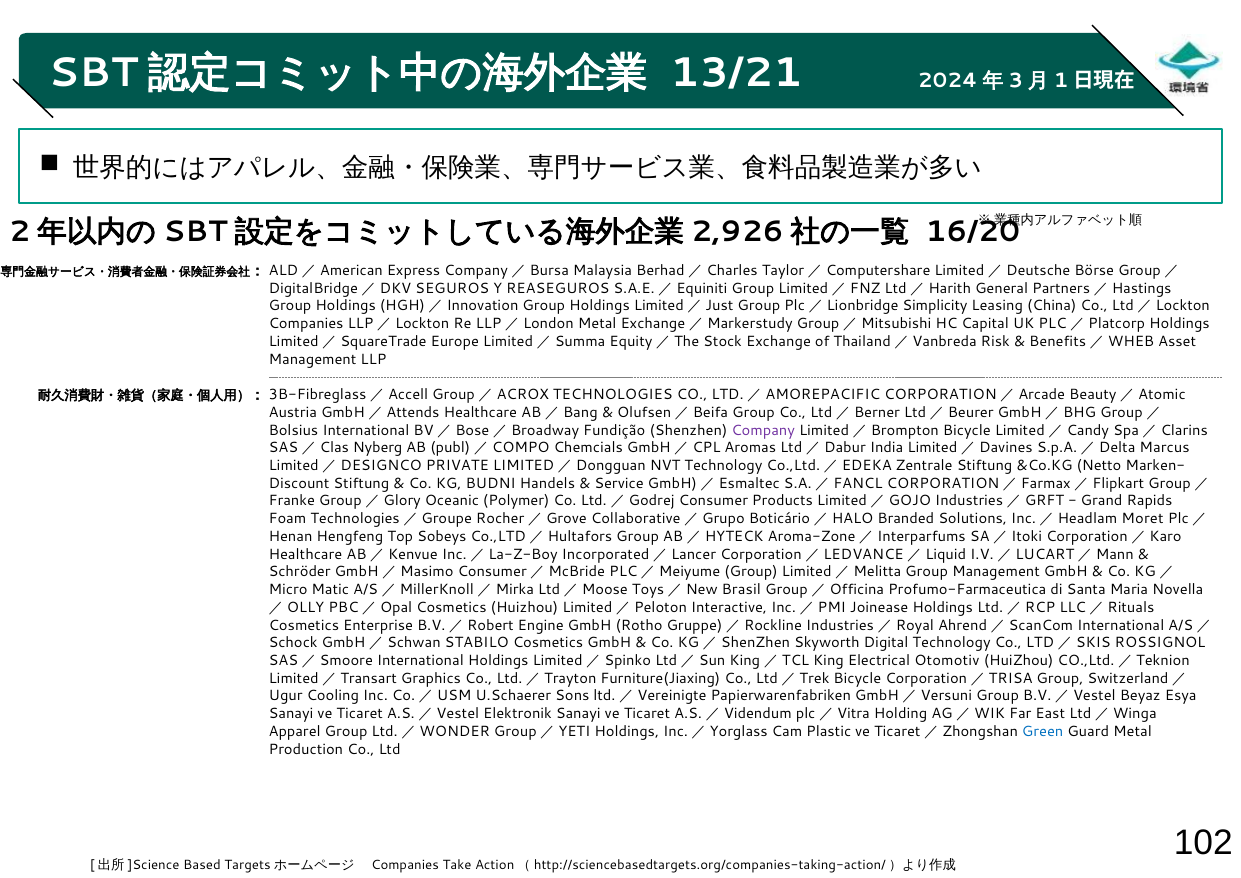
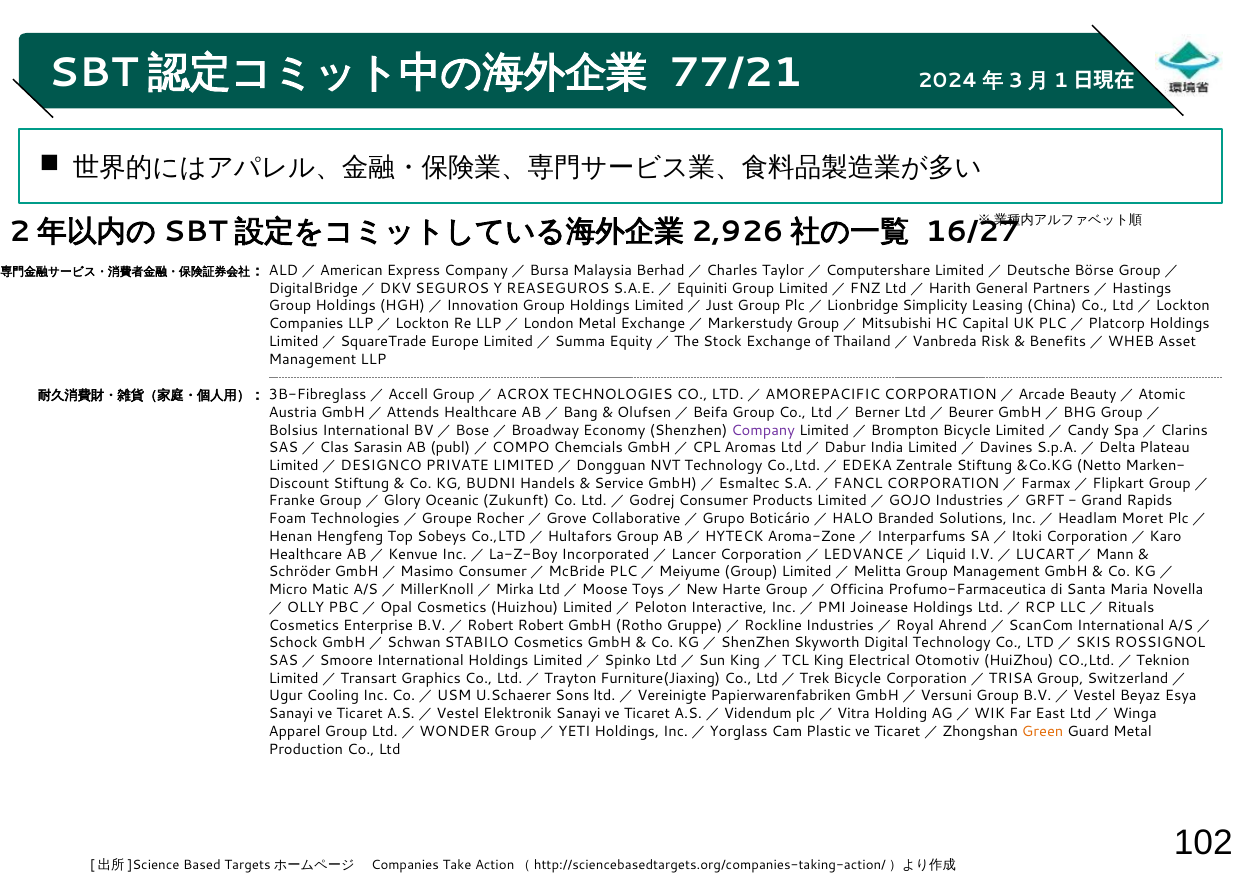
13/21: 13/21 -> 77/21
16/20: 16/20 -> 16/27
Fundição: Fundição -> Economy
Nyberg: Nyberg -> Sarasin
Marcus: Marcus -> Plateau
Polymer: Polymer -> Zukunft
Brasil: Brasil -> Harte
Engine: Engine -> Robert
Green colour: blue -> orange
